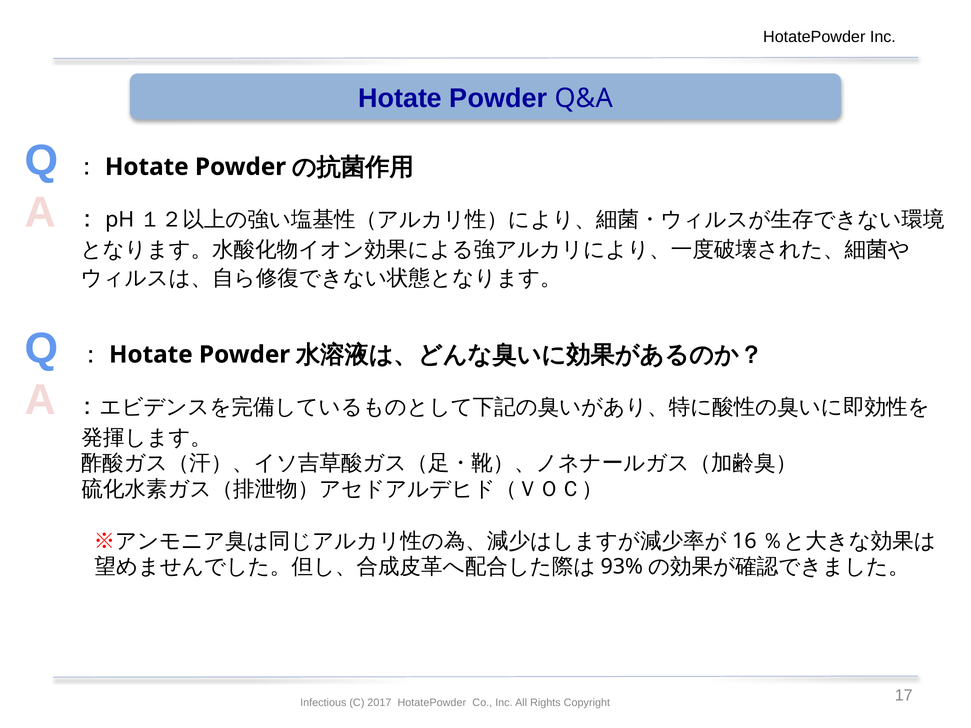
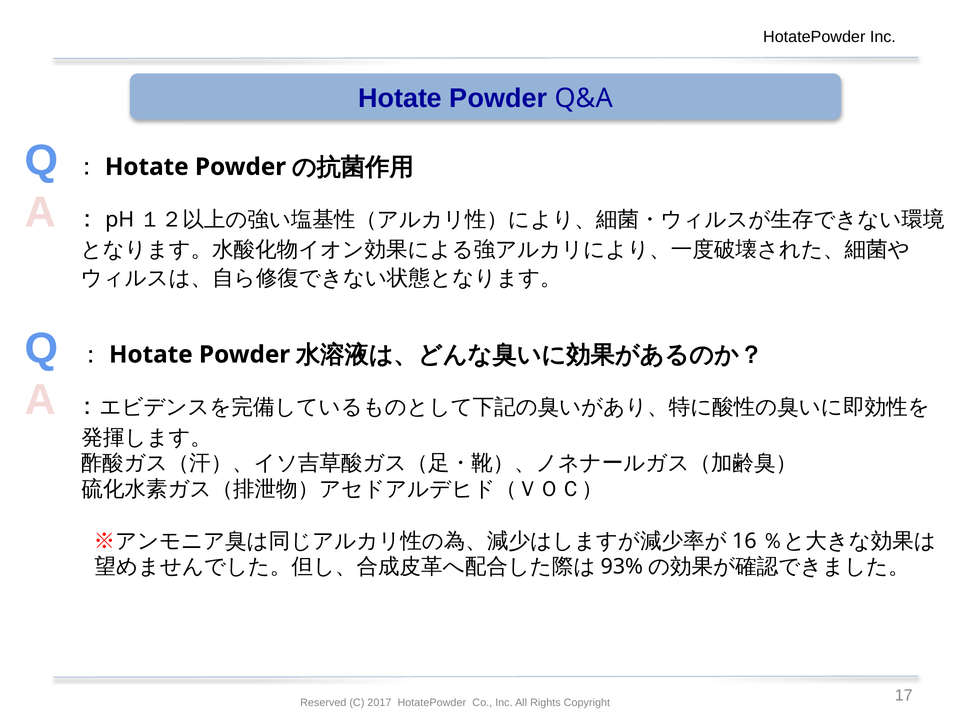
Infectious: Infectious -> Reserved
